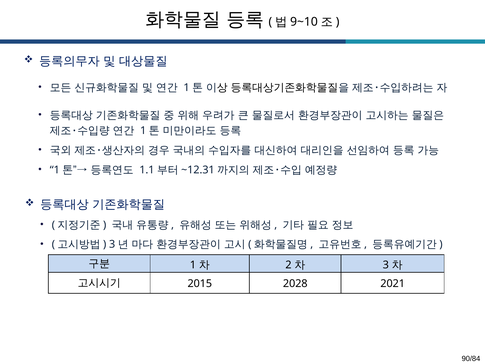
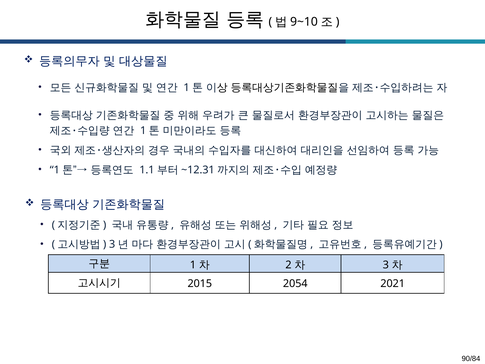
2028: 2028 -> 2054
